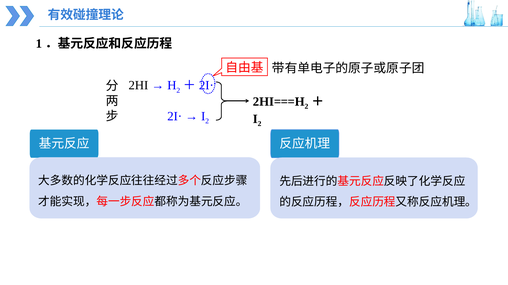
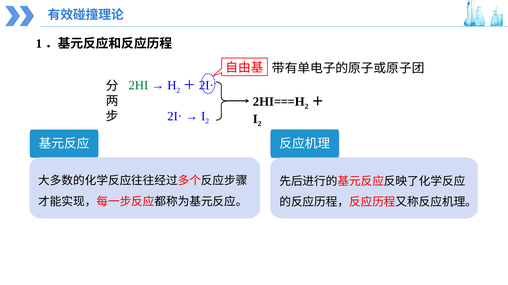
2HI colour: black -> green
